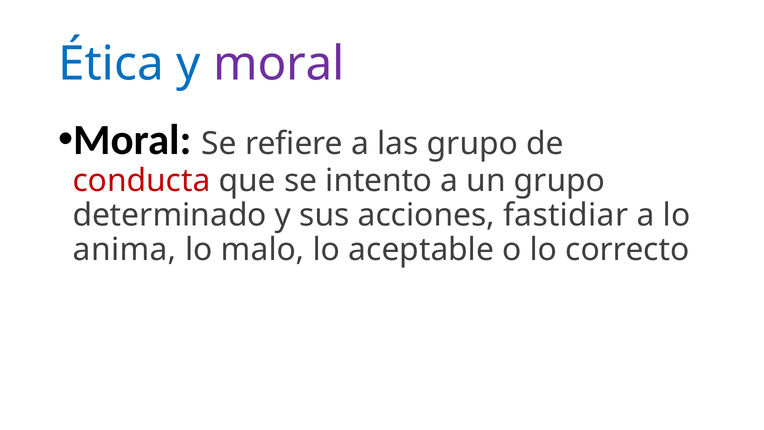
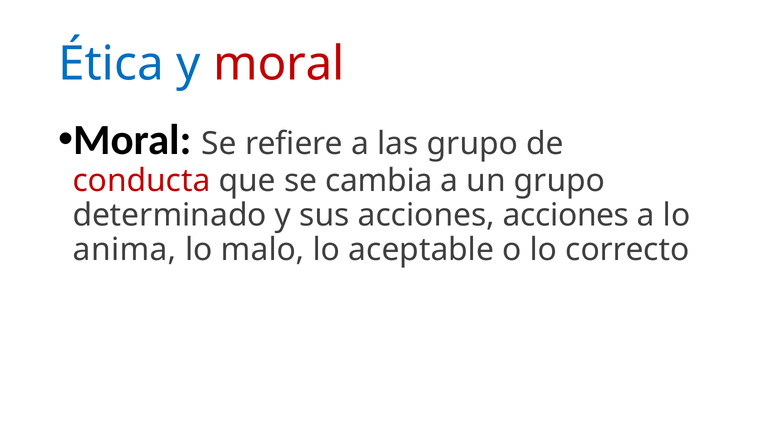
moral at (279, 64) colour: purple -> red
intento: intento -> cambia
acciones fastidiar: fastidiar -> acciones
